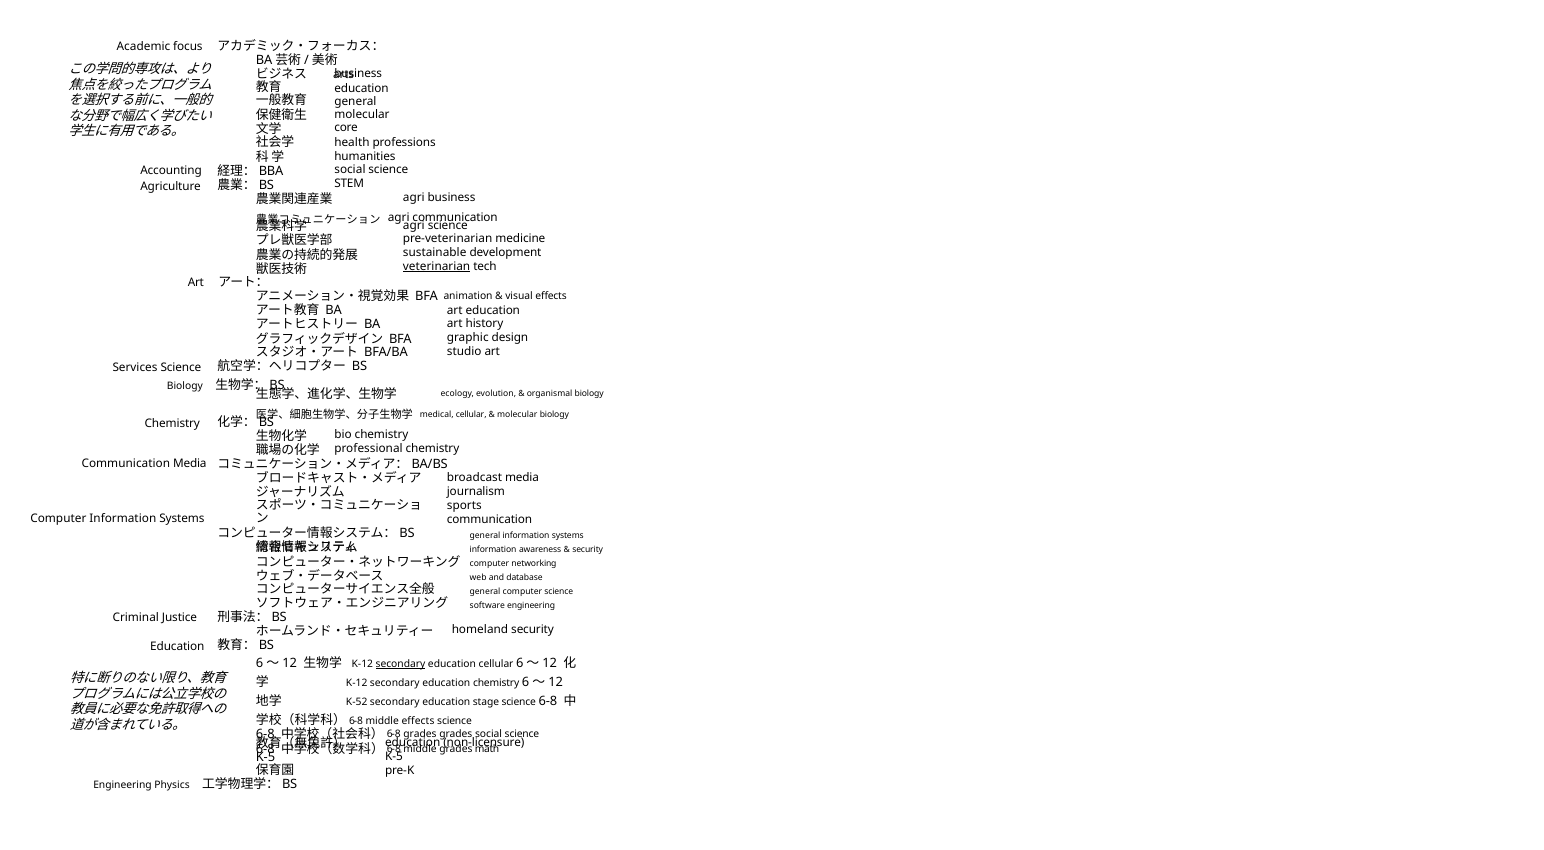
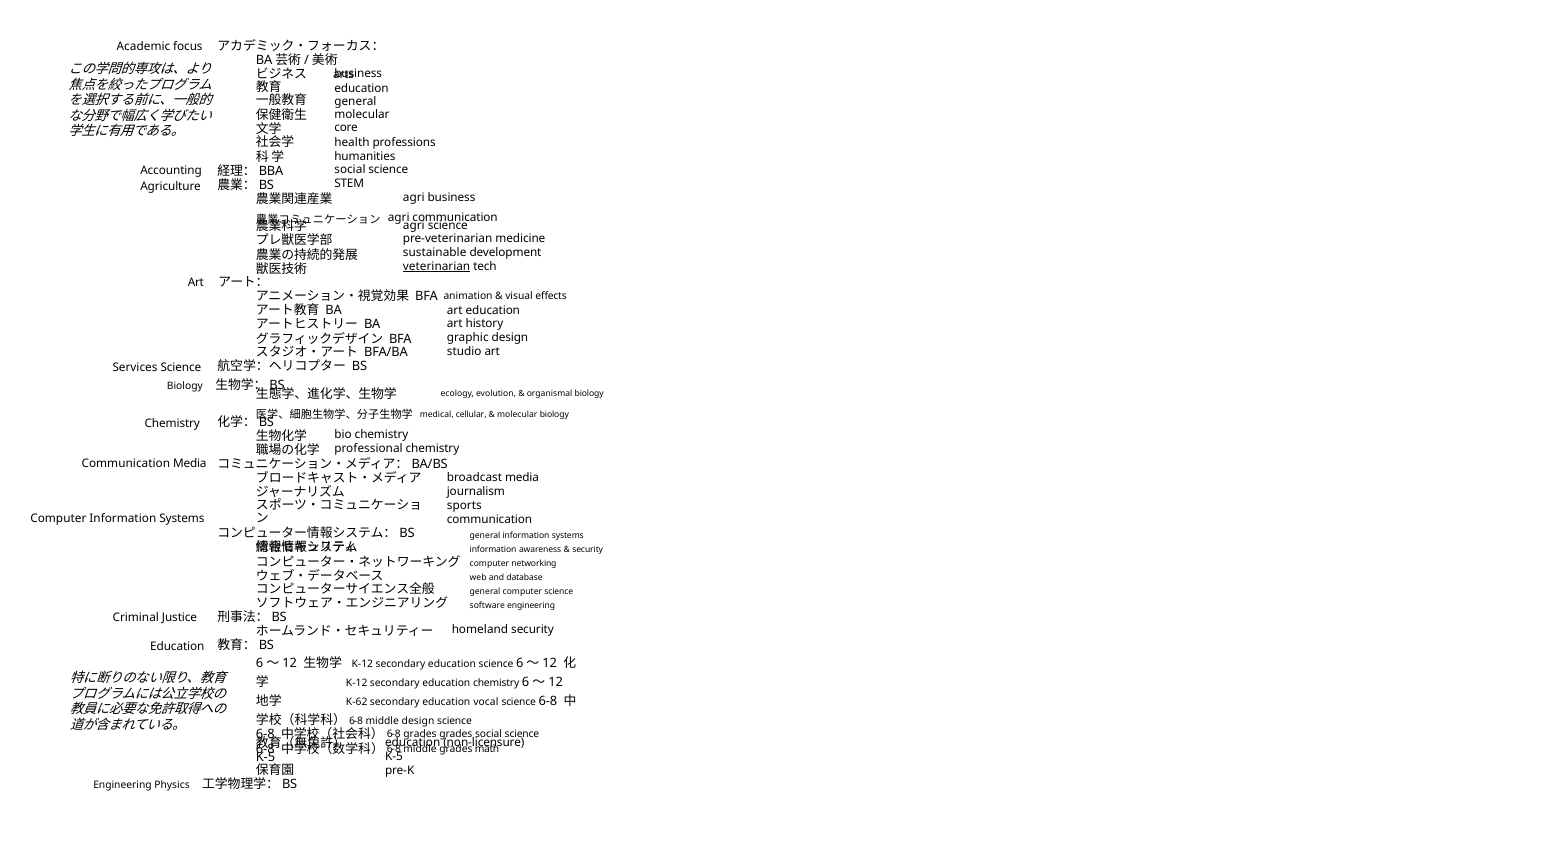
secondary at (400, 664) underline: present -> none
education cellular: cellular -> science
K-52: K-52 -> K-62
stage: stage -> vocal
middle effects: effects -> design
